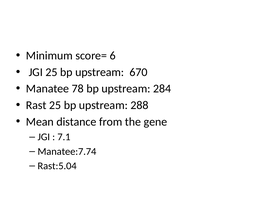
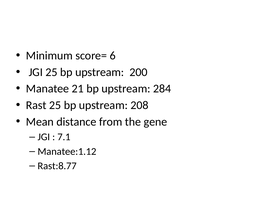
670: 670 -> 200
78: 78 -> 21
288: 288 -> 208
Manatee:7.74: Manatee:7.74 -> Manatee:1.12
Rast:5.04: Rast:5.04 -> Rast:8.77
